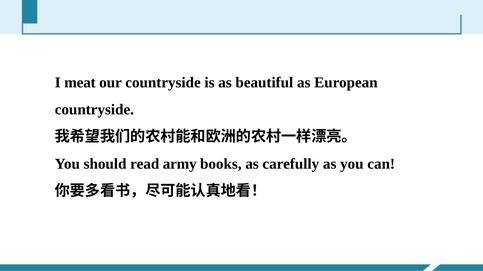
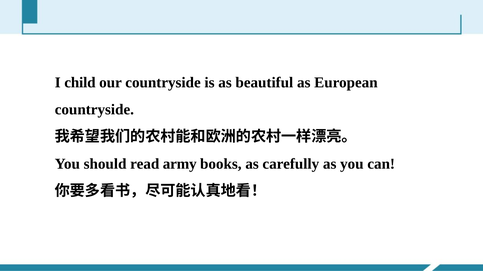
meat: meat -> child
